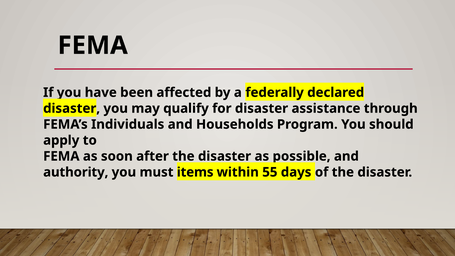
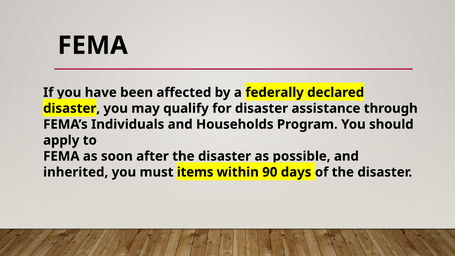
authority: authority -> inherited
55: 55 -> 90
